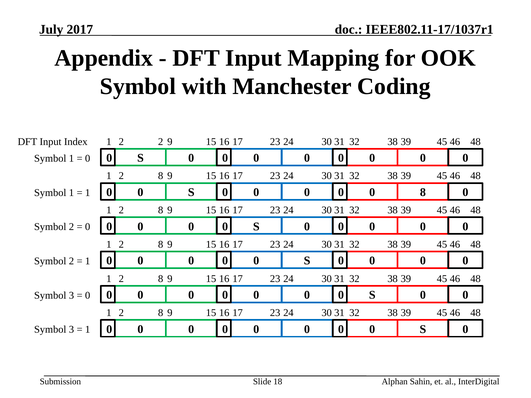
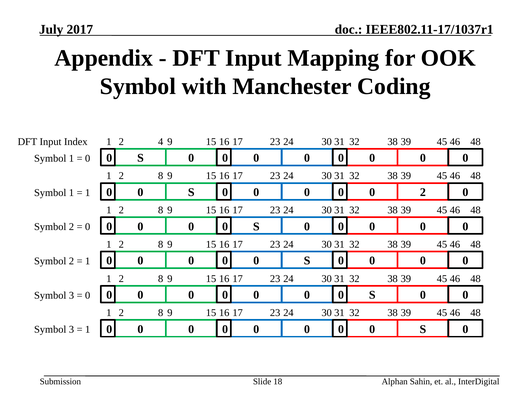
2 2: 2 -> 4
0 8: 8 -> 2
